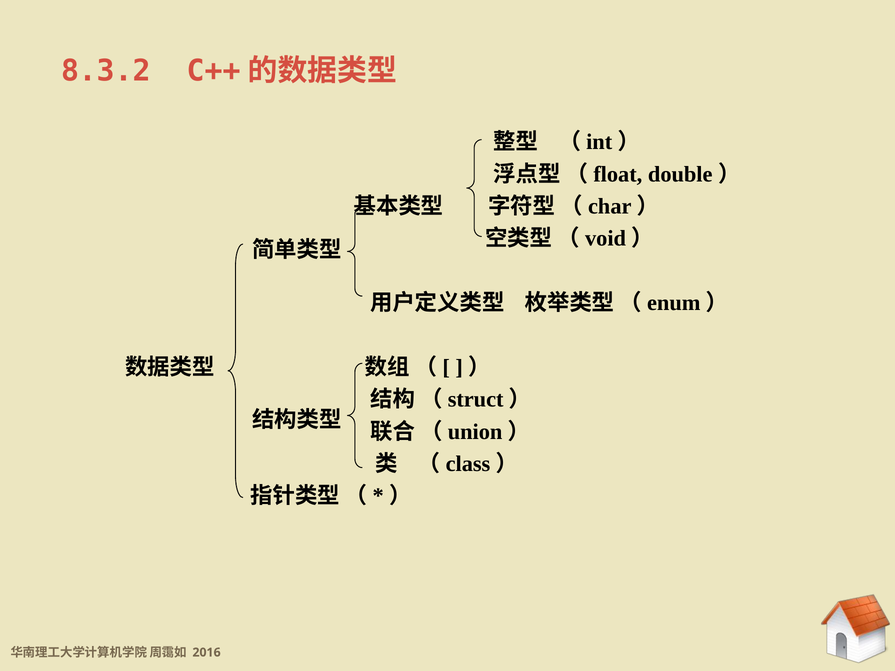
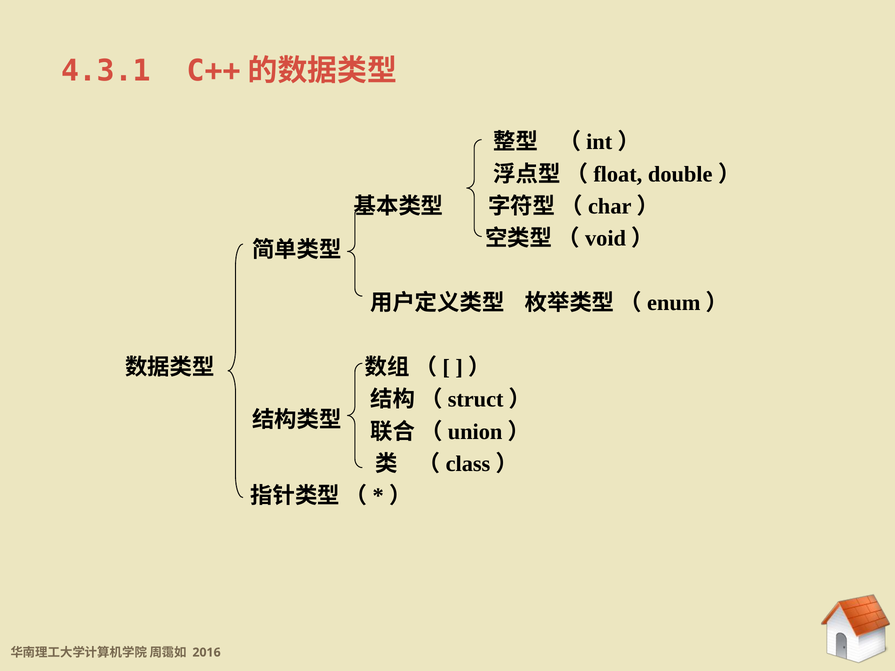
8.3.2: 8.3.2 -> 4.3.1
